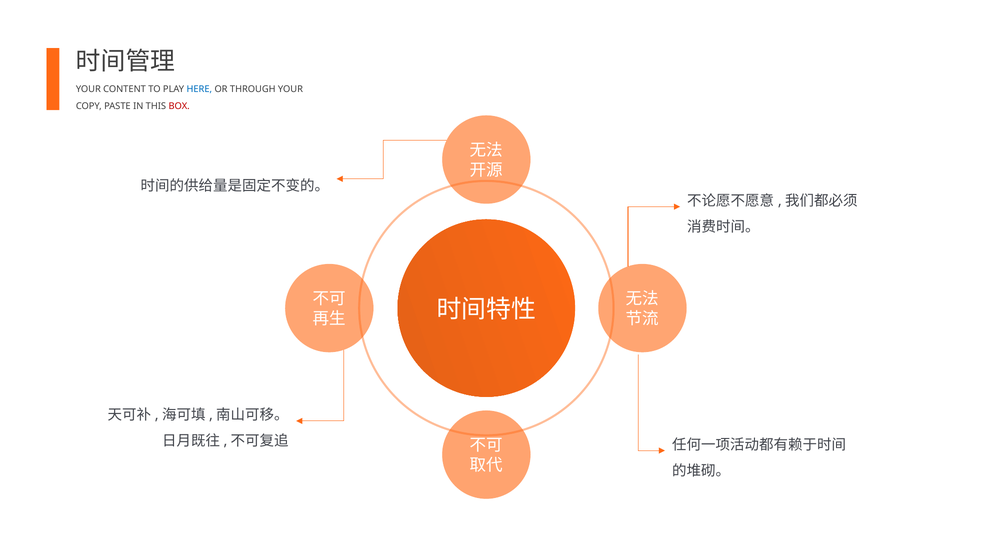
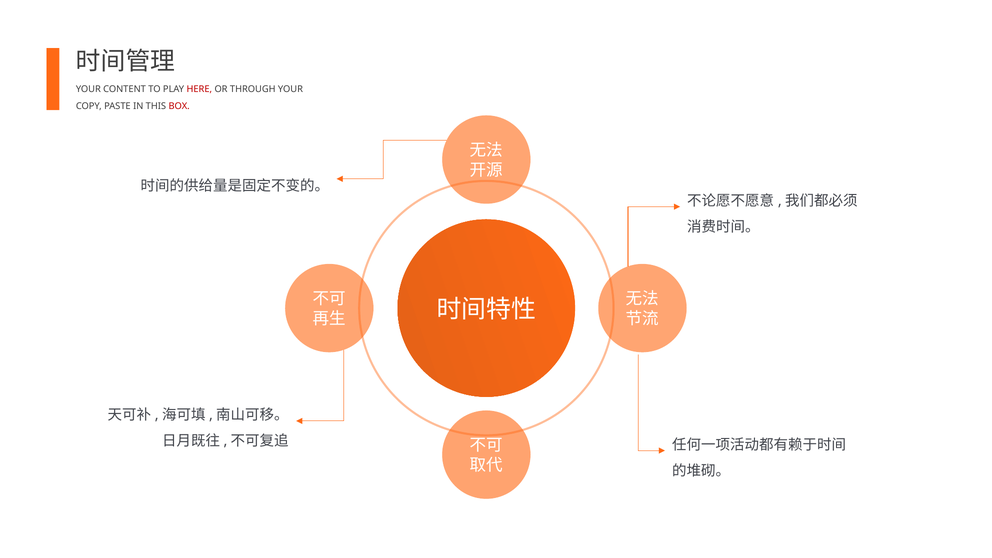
HERE colour: blue -> red
